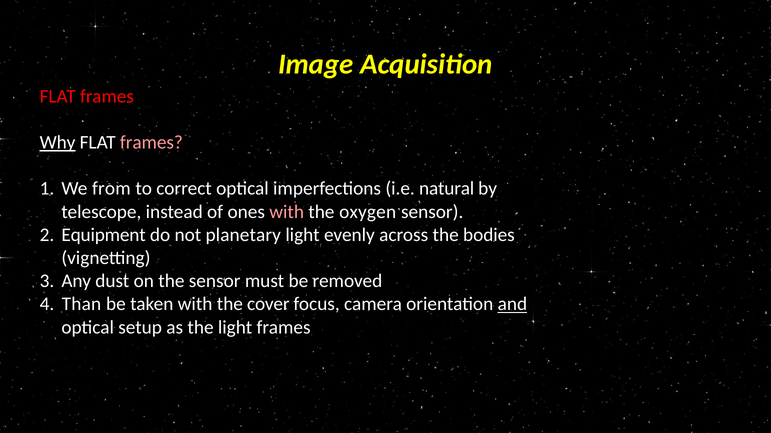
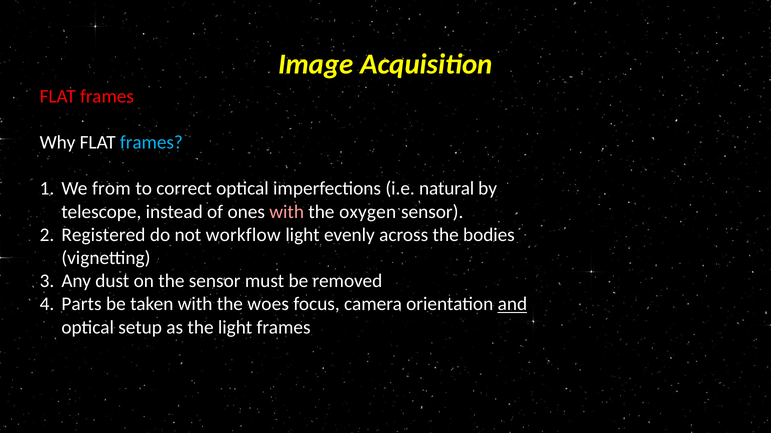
Why underline: present -> none
frames at (151, 143) colour: pink -> light blue
Equipment: Equipment -> Registered
planetary: planetary -> workflow
Than: Than -> Parts
cover: cover -> woes
